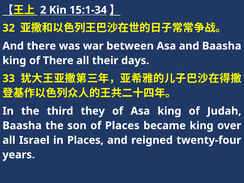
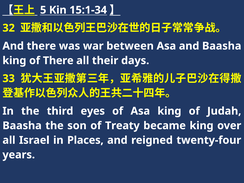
2: 2 -> 5
they: they -> eyes
of Places: Places -> Treaty
